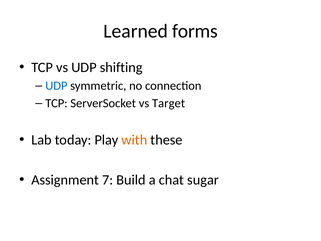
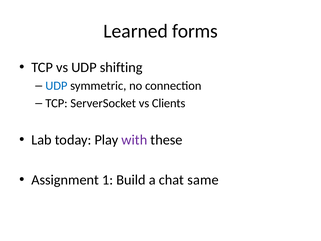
Target: Target -> Clients
with colour: orange -> purple
7: 7 -> 1
sugar: sugar -> same
